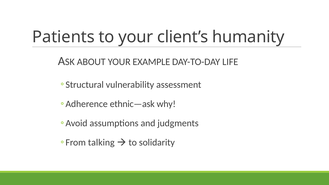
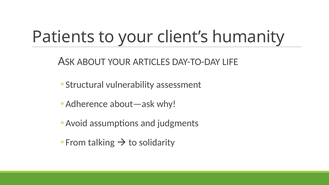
EXAMPLE: EXAMPLE -> ARTICLES
ethnic—ask: ethnic—ask -> about—ask
